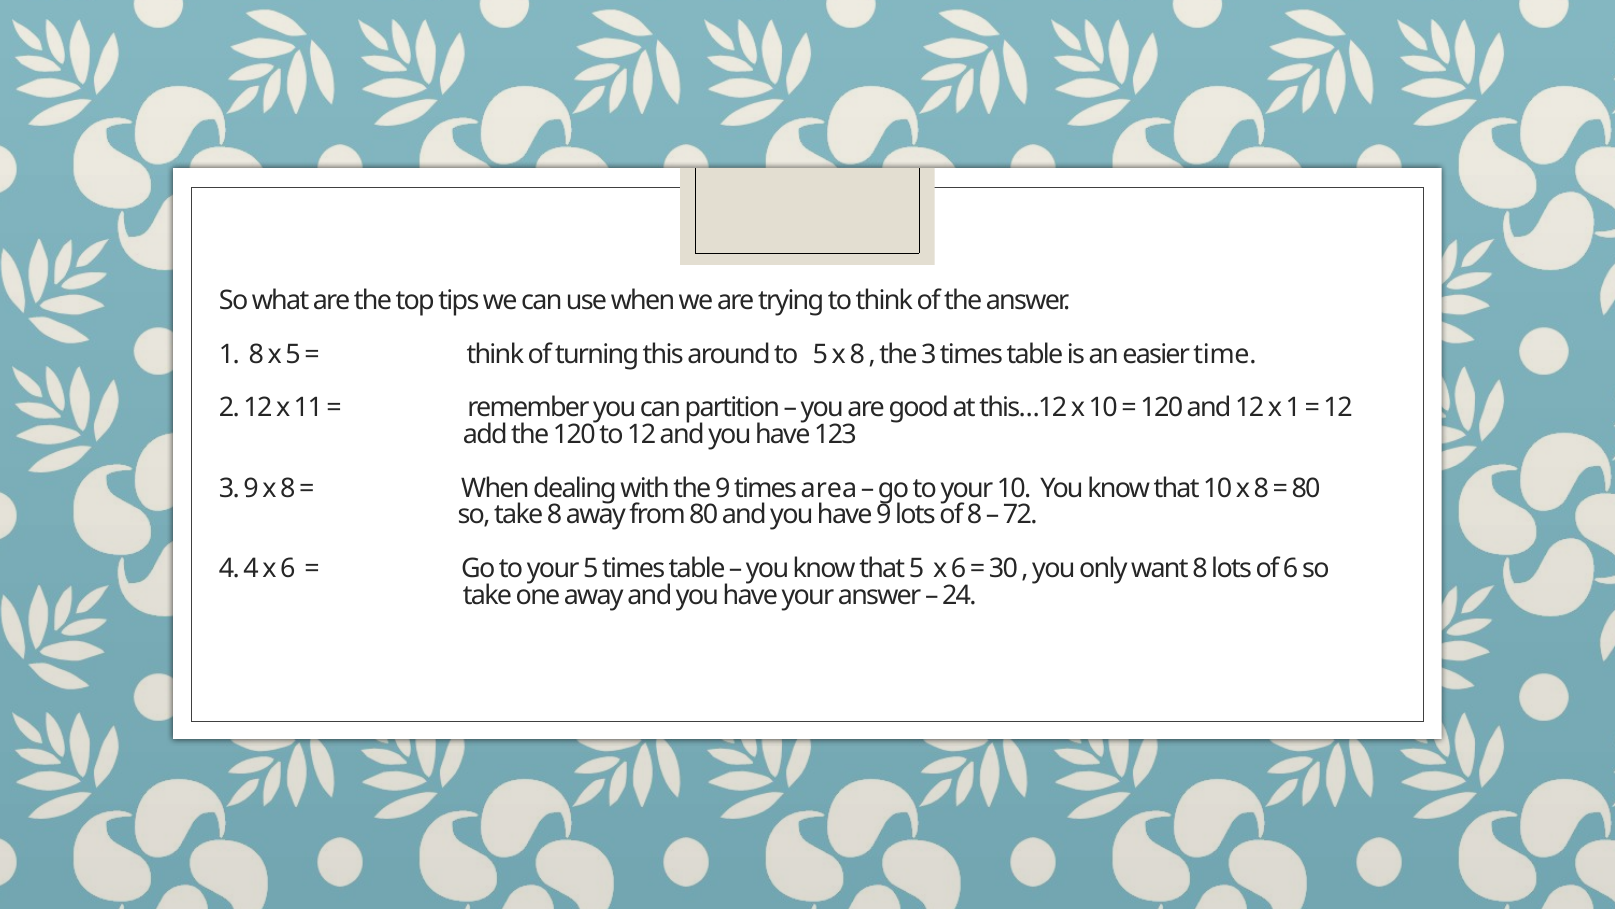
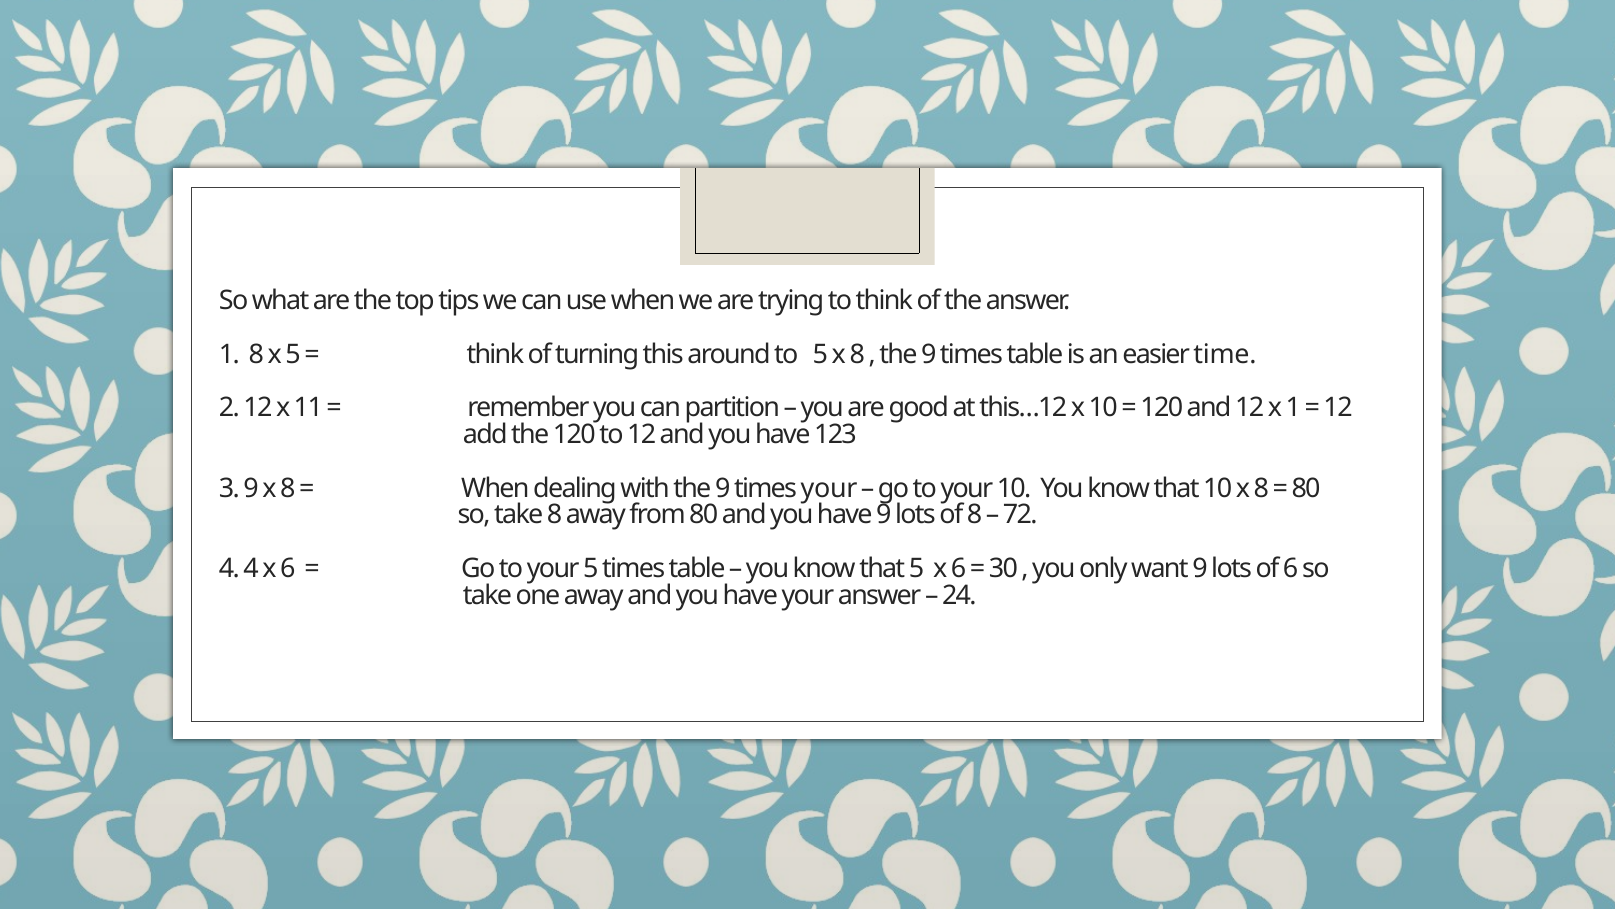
3 at (929, 354): 3 -> 9
times area: area -> your
want 8: 8 -> 9
